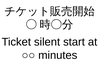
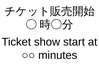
silent: silent -> show
